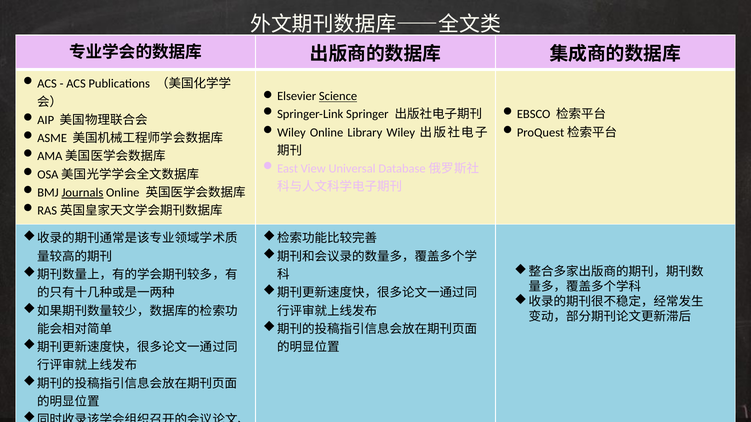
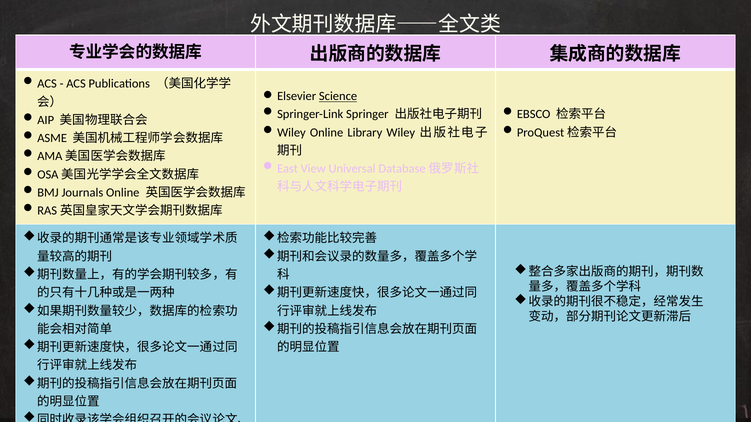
Journals underline: present -> none
